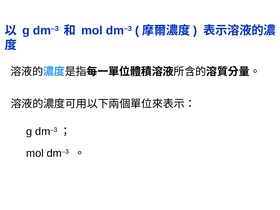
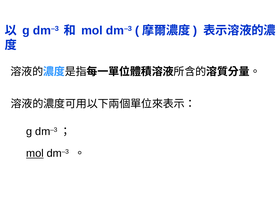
mol at (35, 153) underline: none -> present
